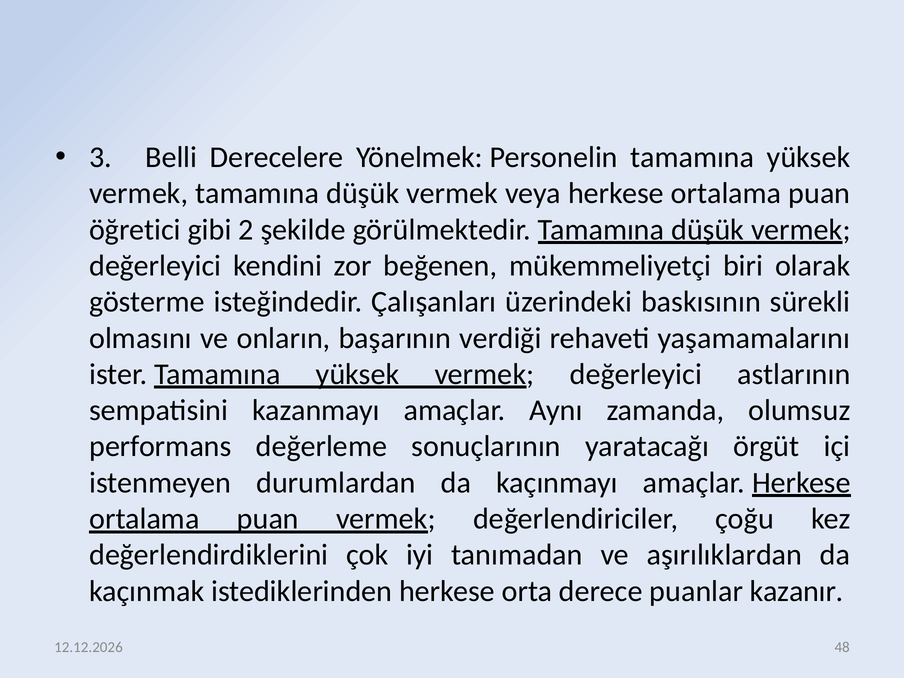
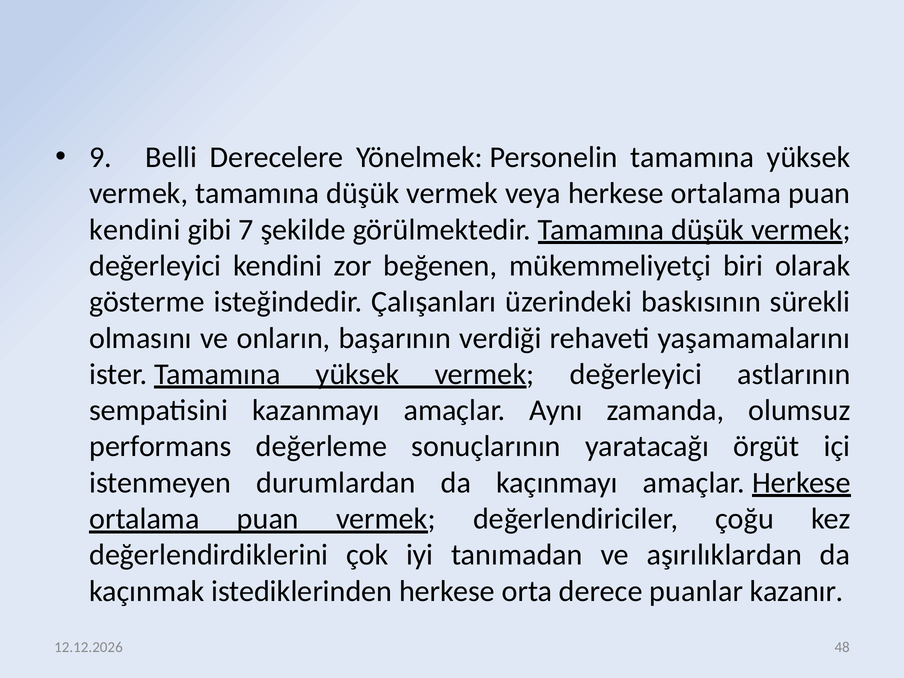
3: 3 -> 9
öğretici at (135, 230): öğretici -> kendini
2: 2 -> 7
